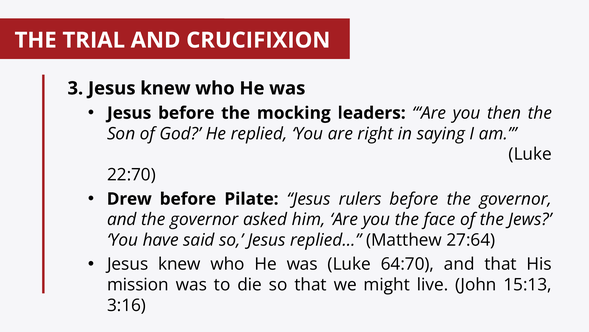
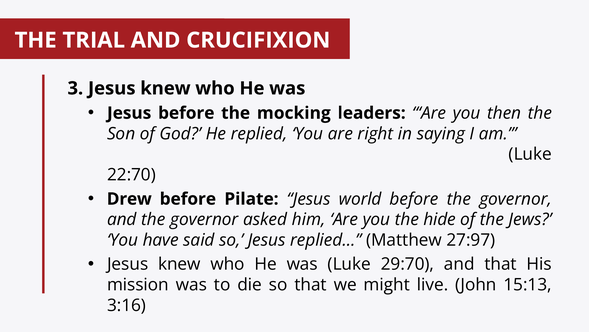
rulers: rulers -> world
face: face -> hide
27:64: 27:64 -> 27:97
64:70: 64:70 -> 29:70
